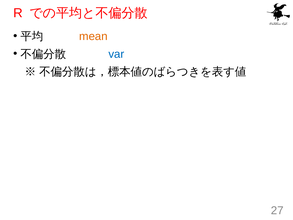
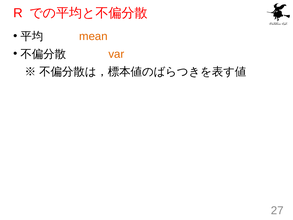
var colour: blue -> orange
